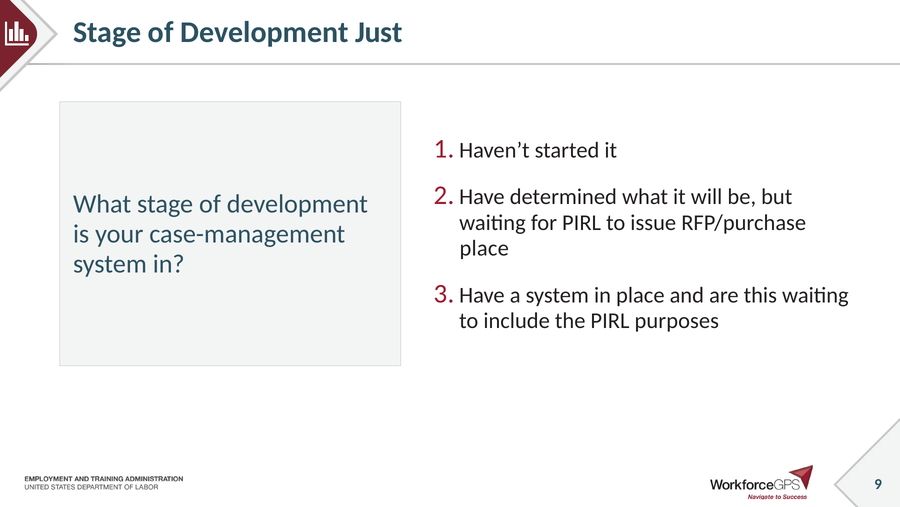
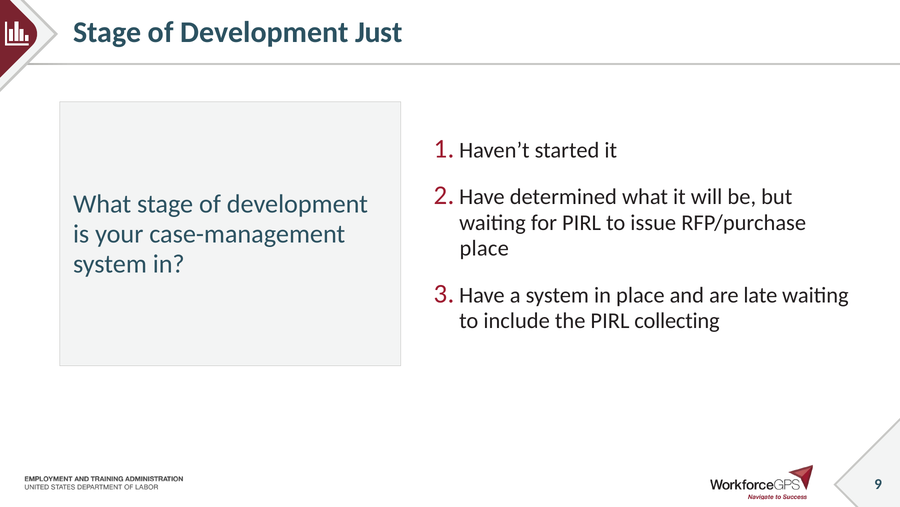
this: this -> late
purposes: purposes -> collecting
